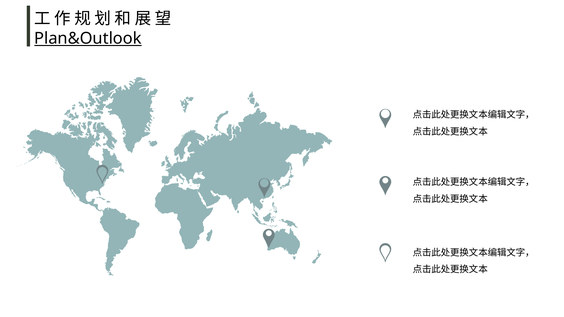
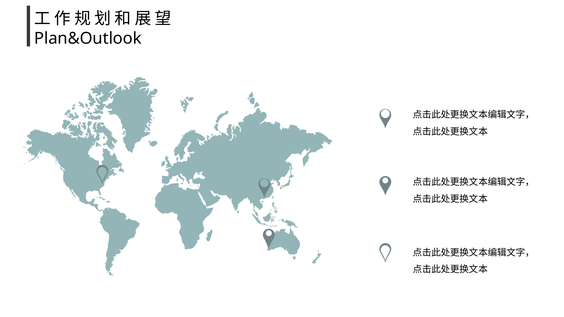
Plan&Outlook underline: present -> none
